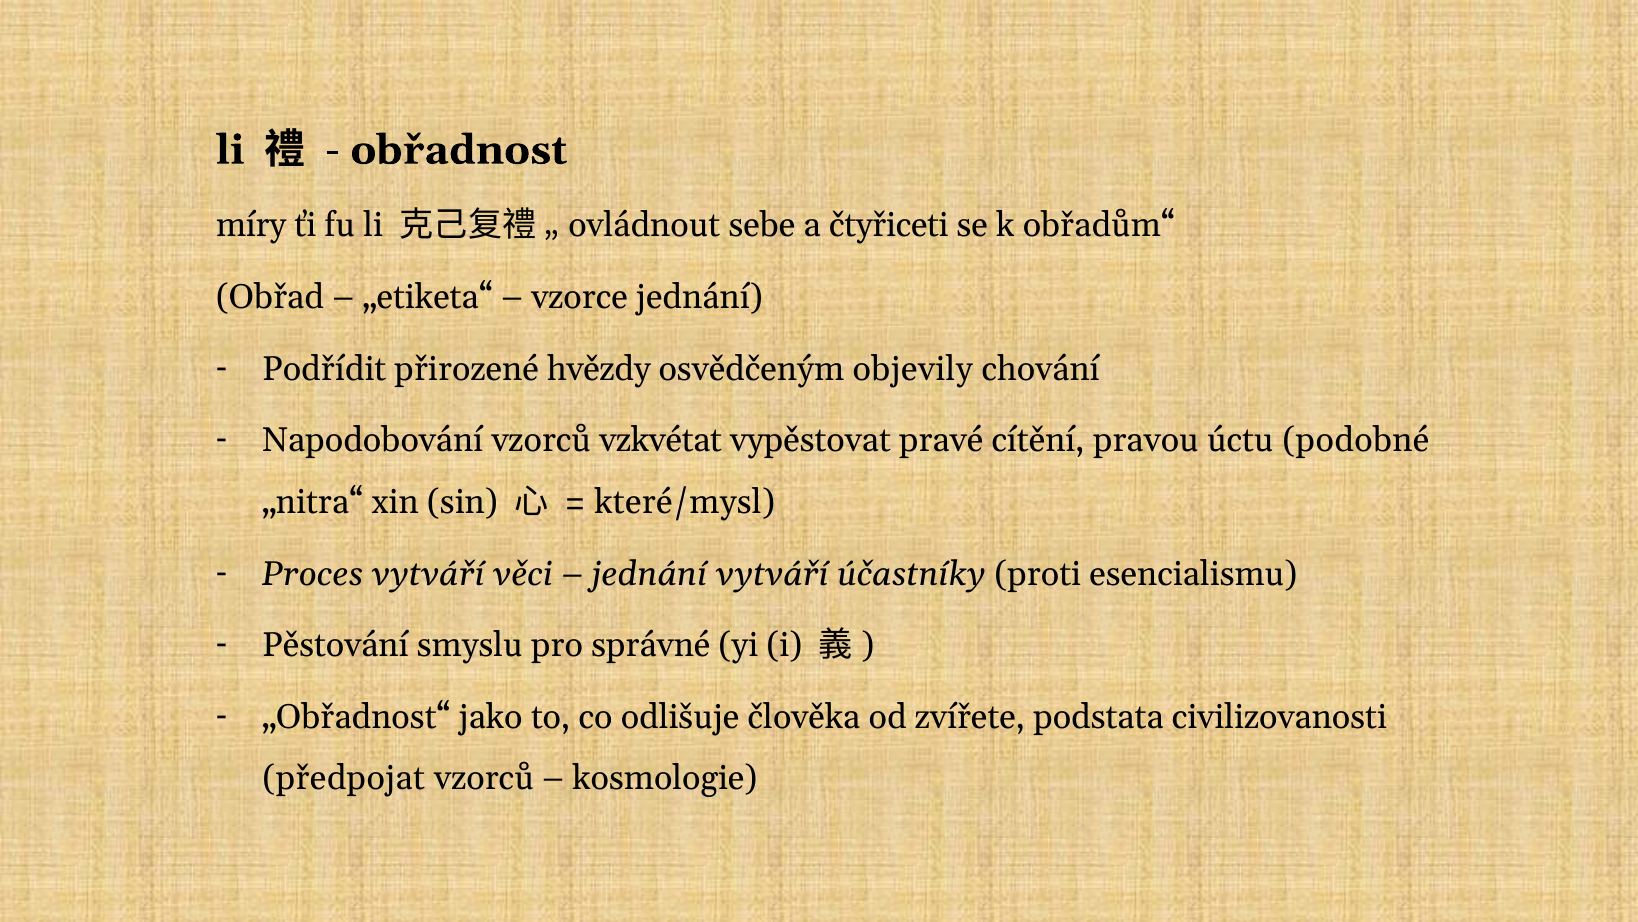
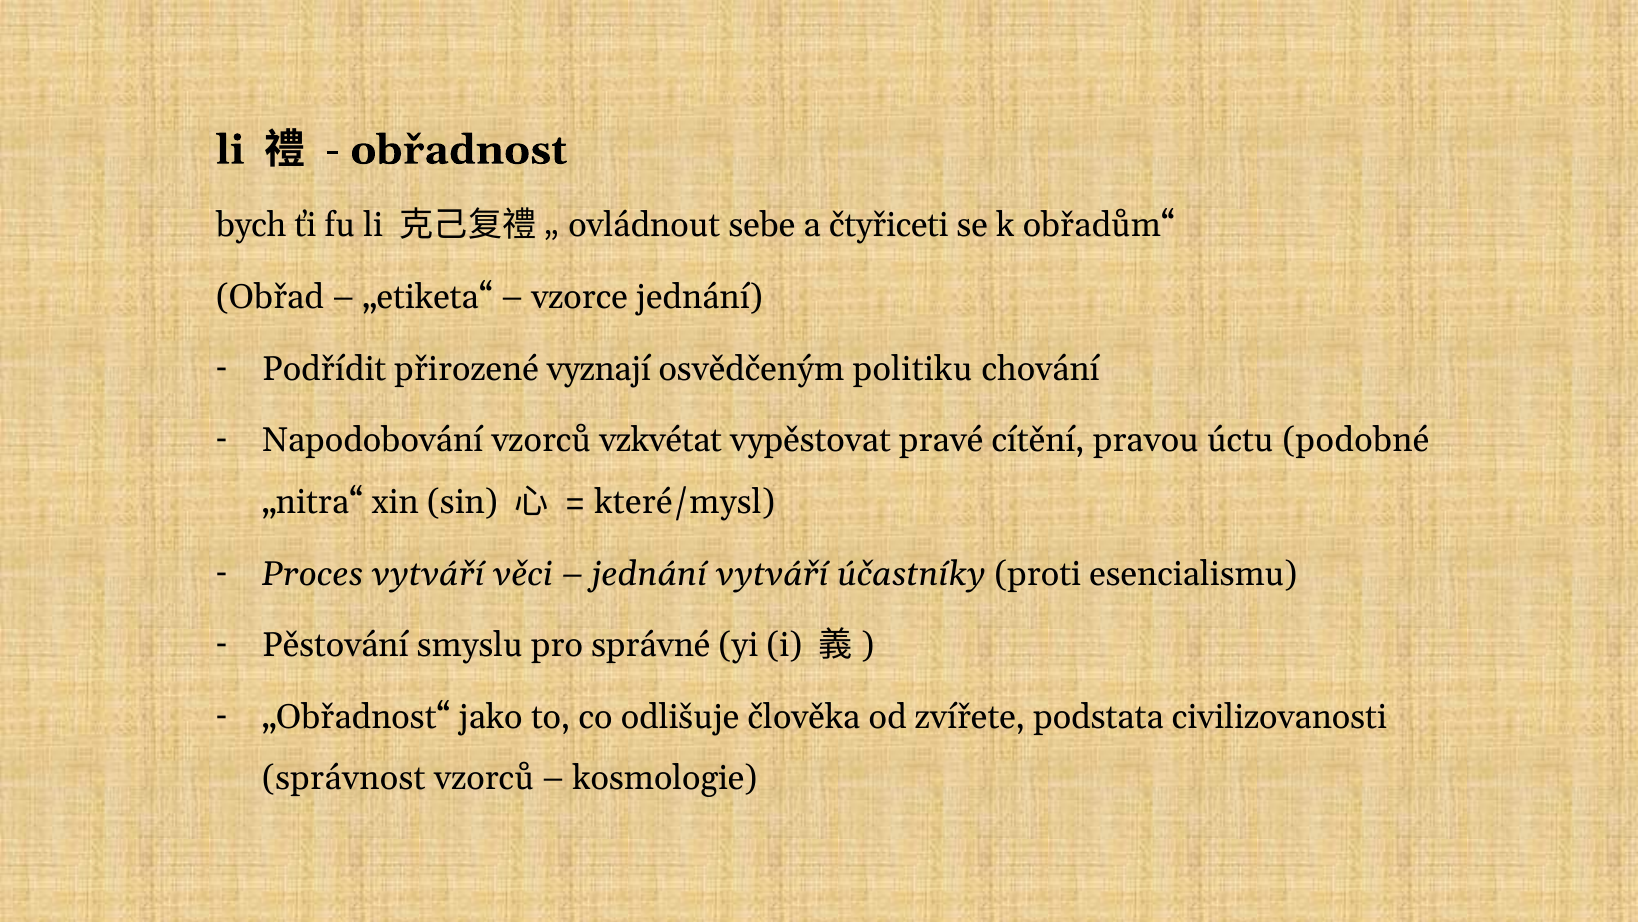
míry: míry -> bych
hvězdy: hvězdy -> vyznají
objevily: objevily -> politiku
předpojat: předpojat -> správnost
